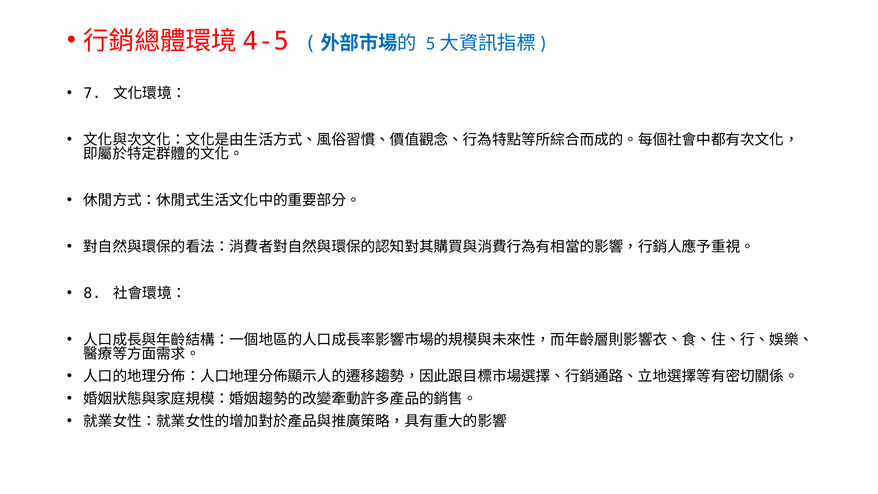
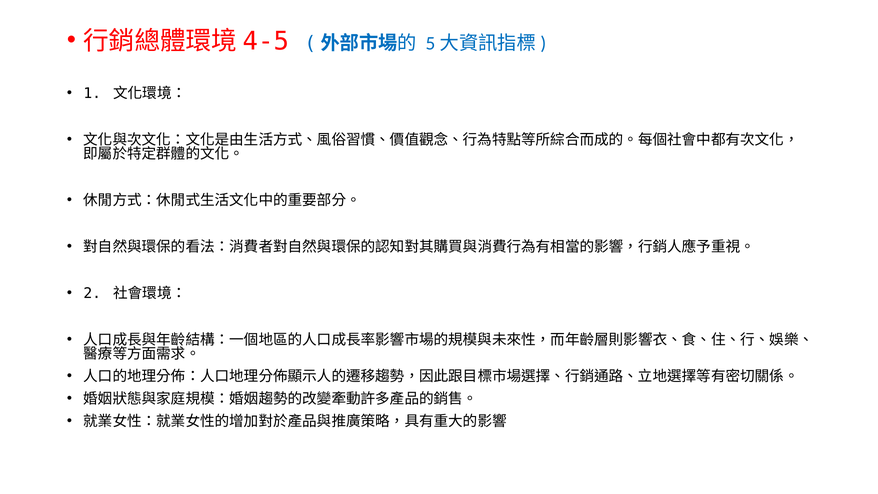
7: 7 -> 1
8: 8 -> 2
